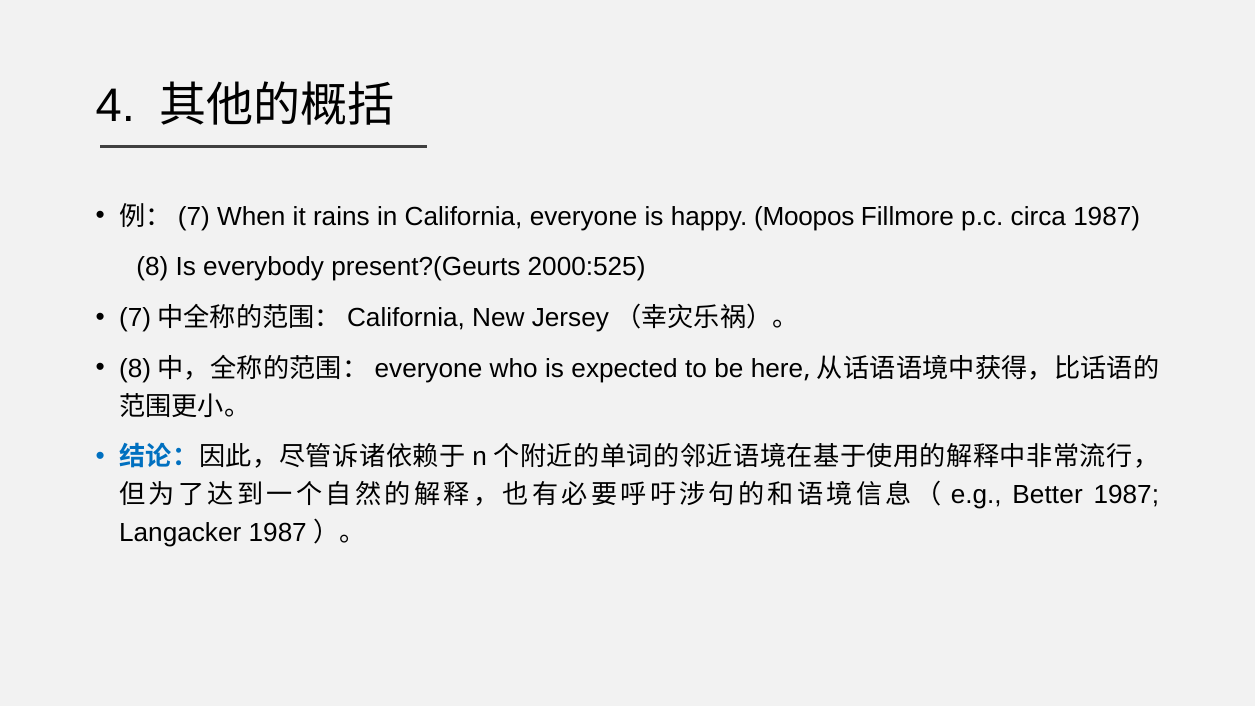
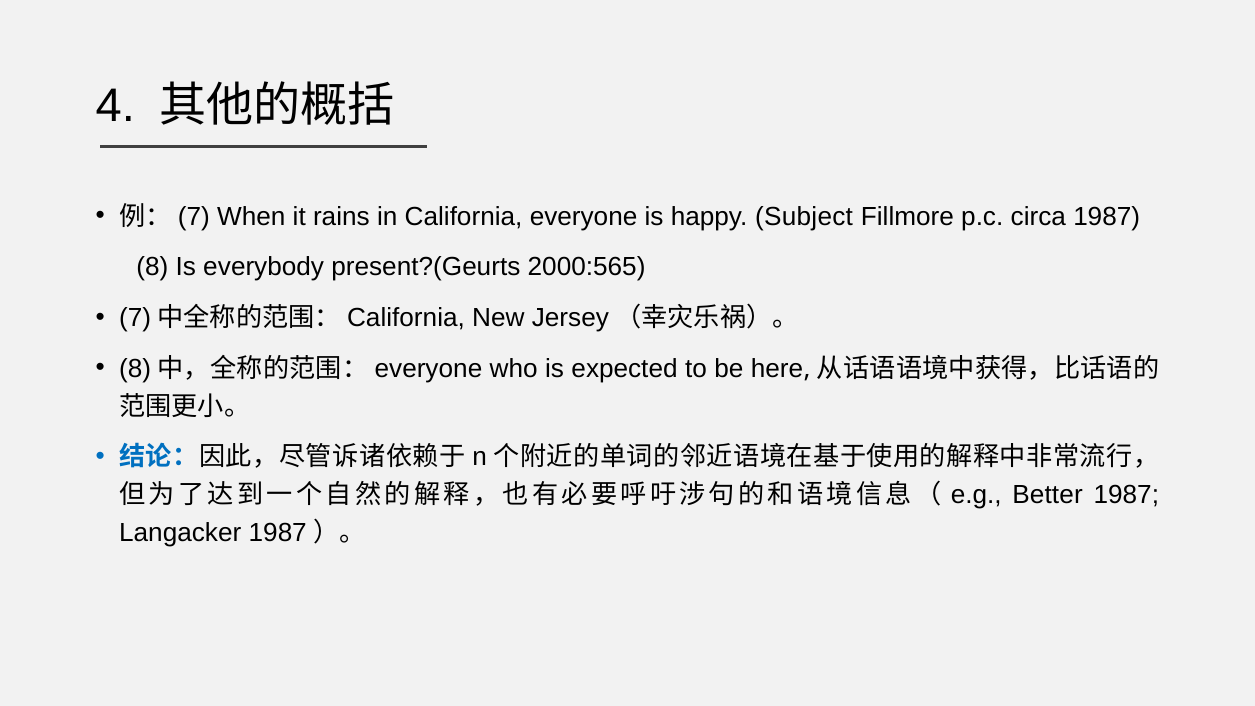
Moopos: Moopos -> Subject
2000:525: 2000:525 -> 2000:565
